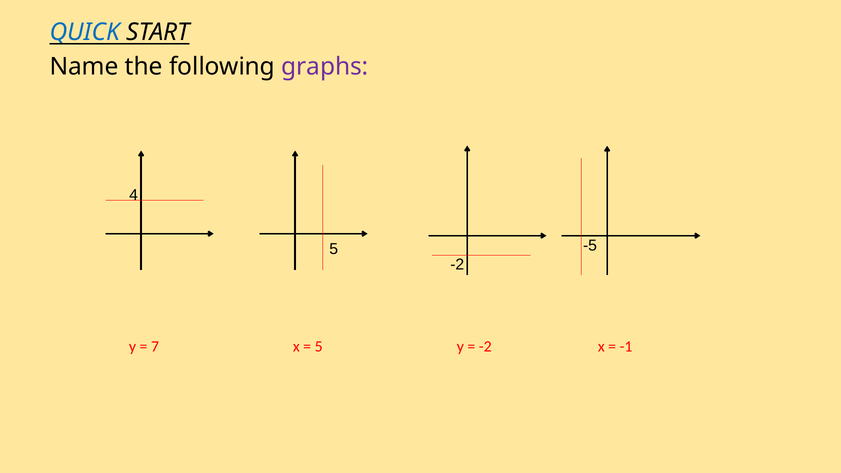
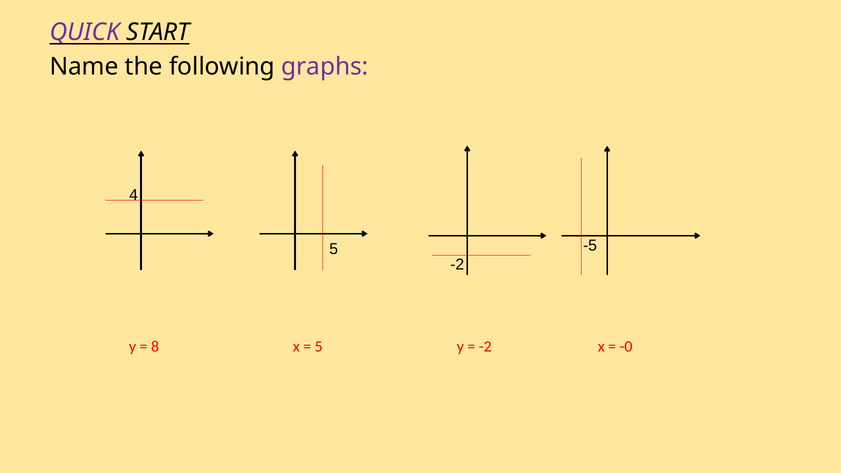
QUICK colour: blue -> purple
7: 7 -> 8
-1: -1 -> -0
